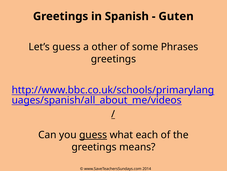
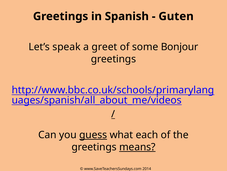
Let’s guess: guess -> speak
other: other -> greet
Phrases: Phrases -> Bonjour
means underline: none -> present
